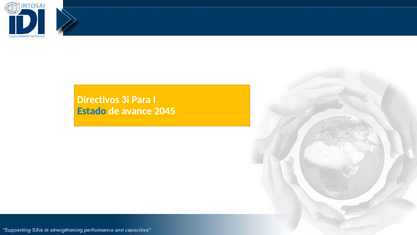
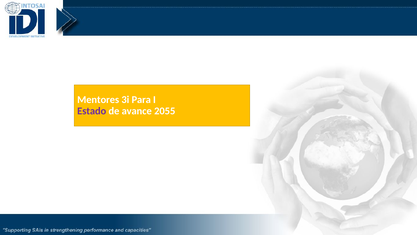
Directivos: Directivos -> Mentores
Estado colour: blue -> purple
2045: 2045 -> 2055
